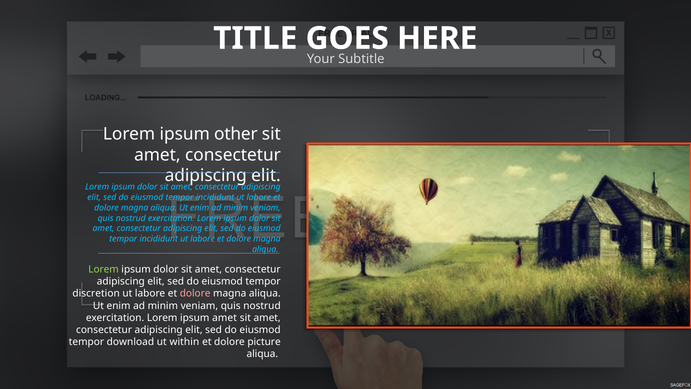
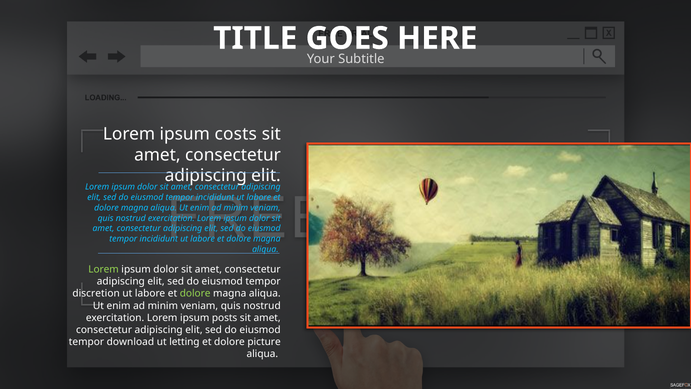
other: other -> costs
dolore at (195, 293) colour: pink -> light green
ipsum amet: amet -> posts
within: within -> letting
